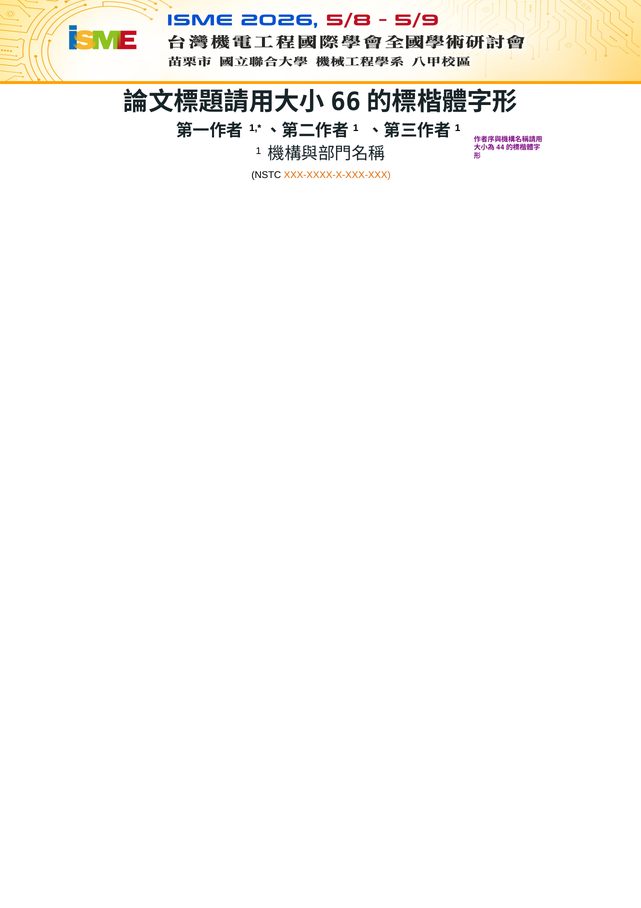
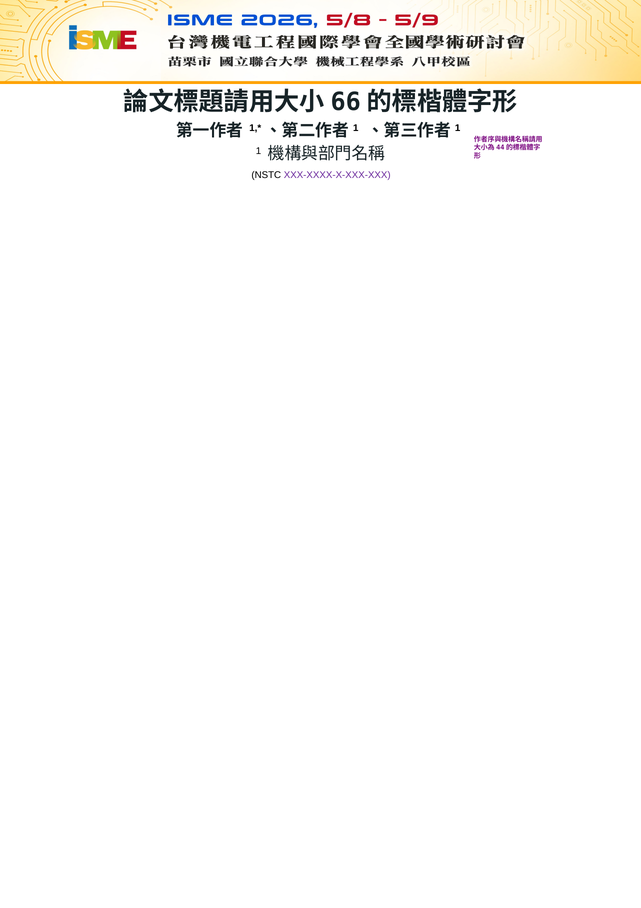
XXX-XXXX-X-XXX-XXX colour: orange -> purple
